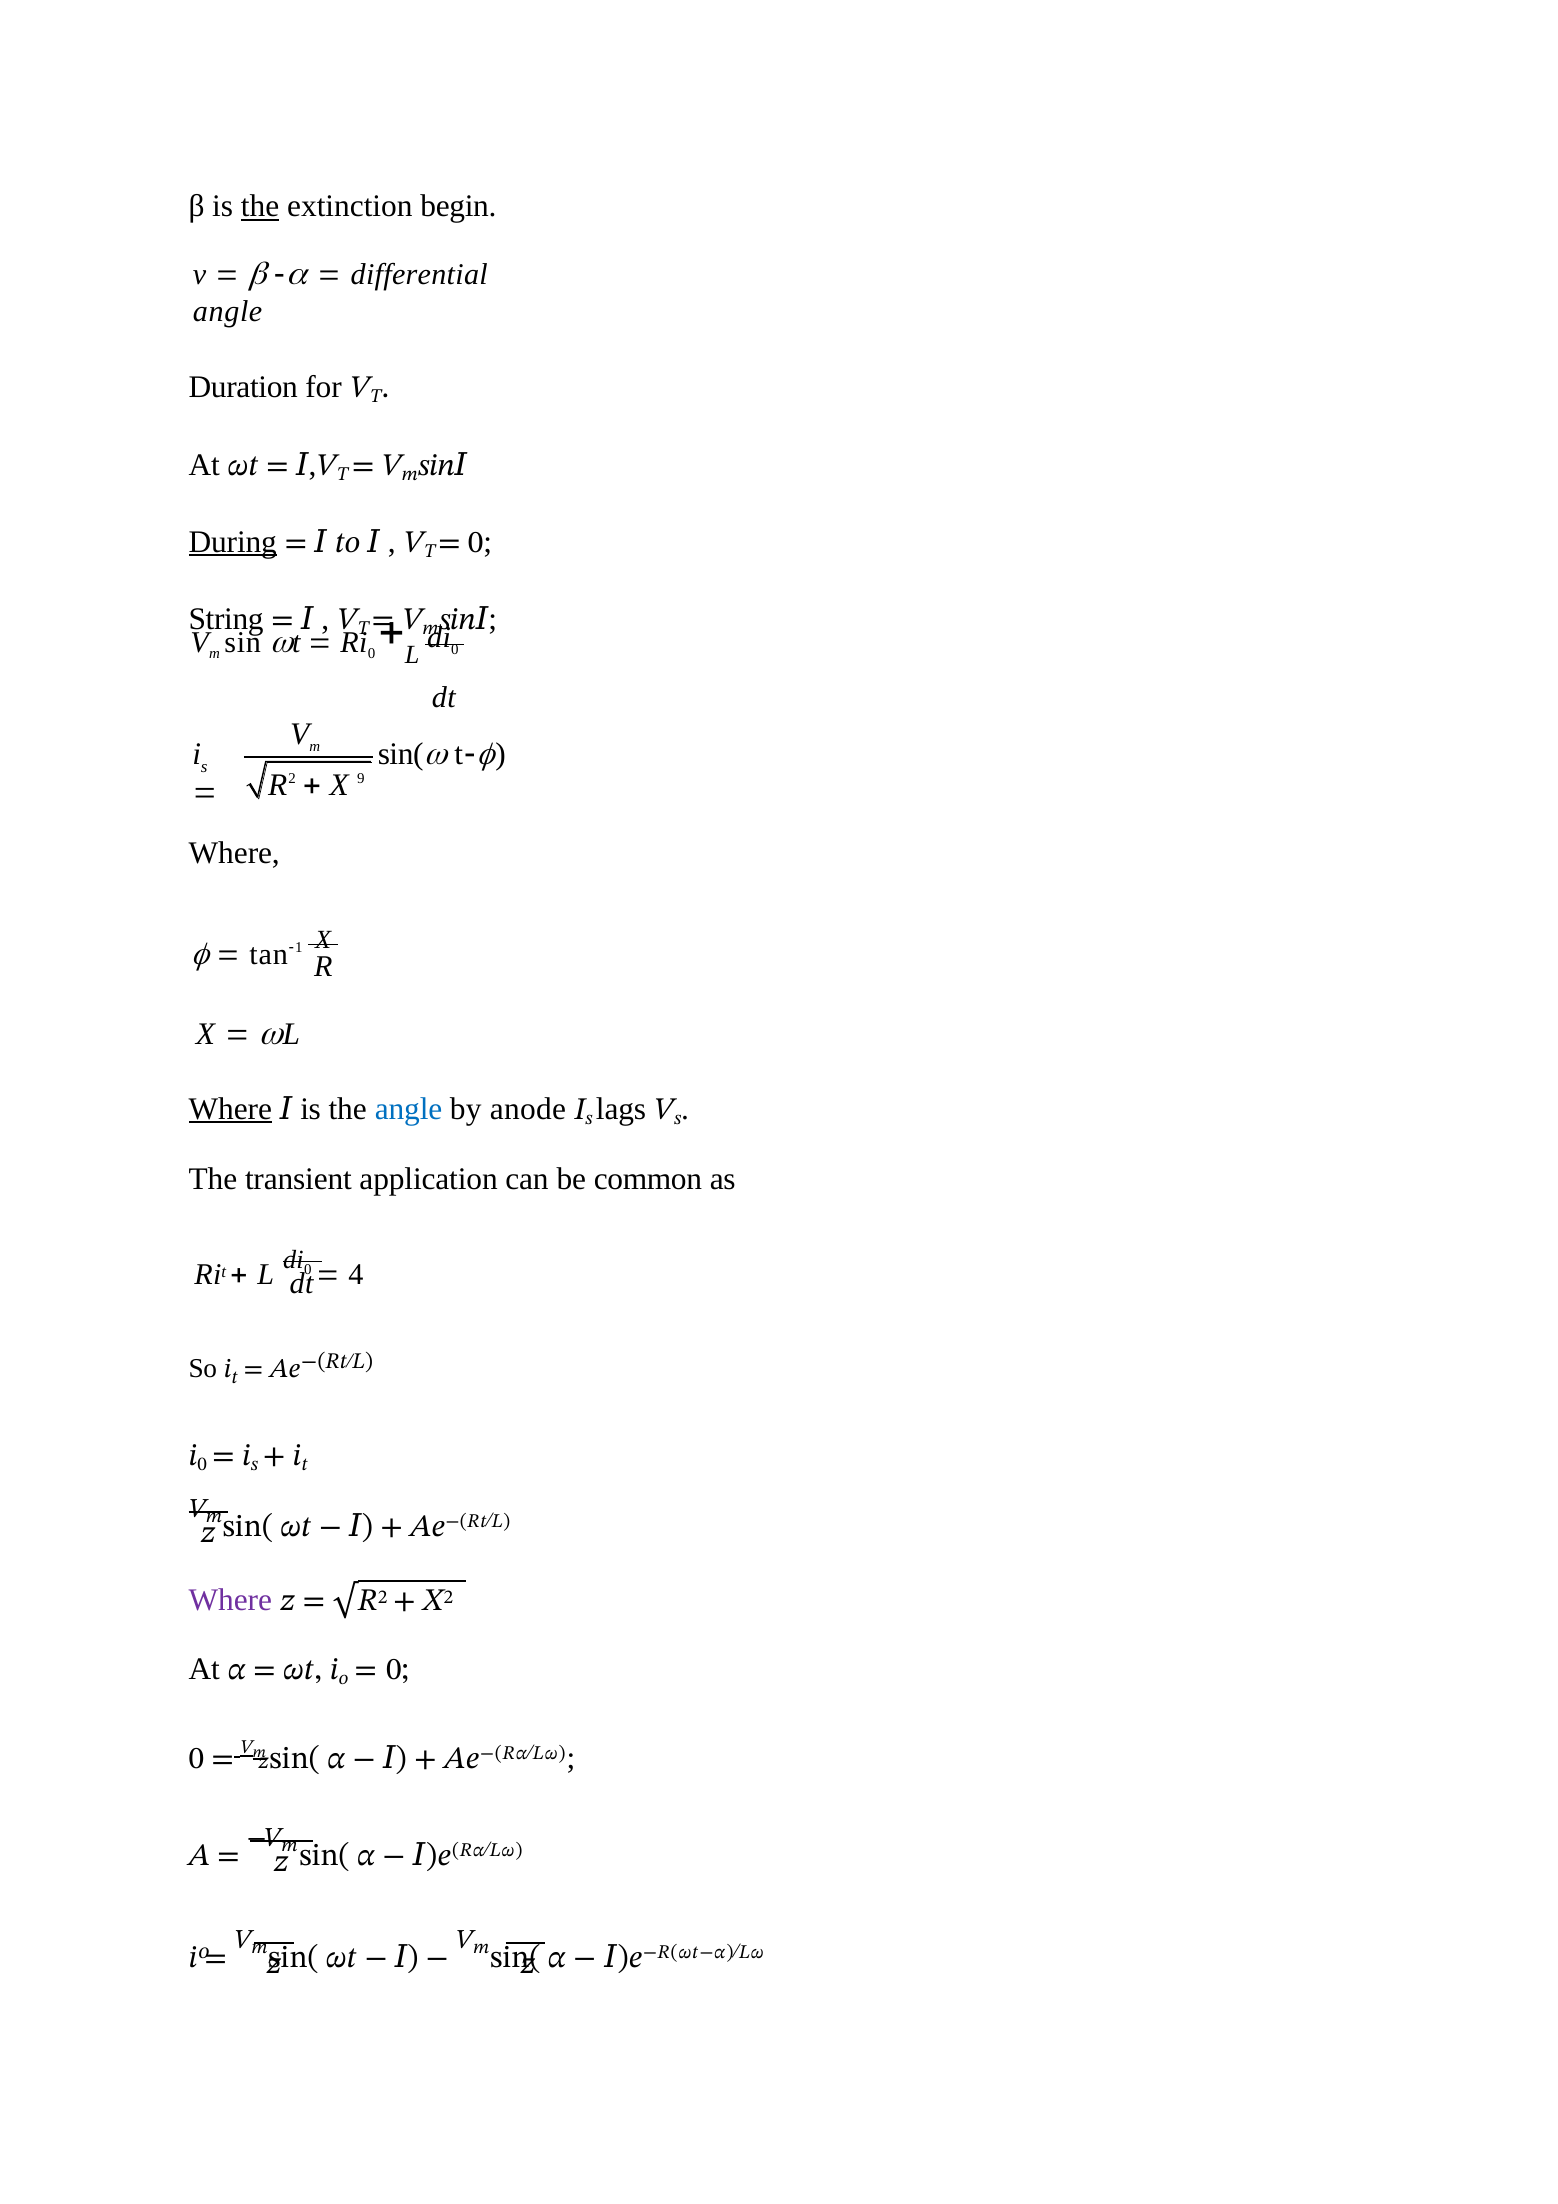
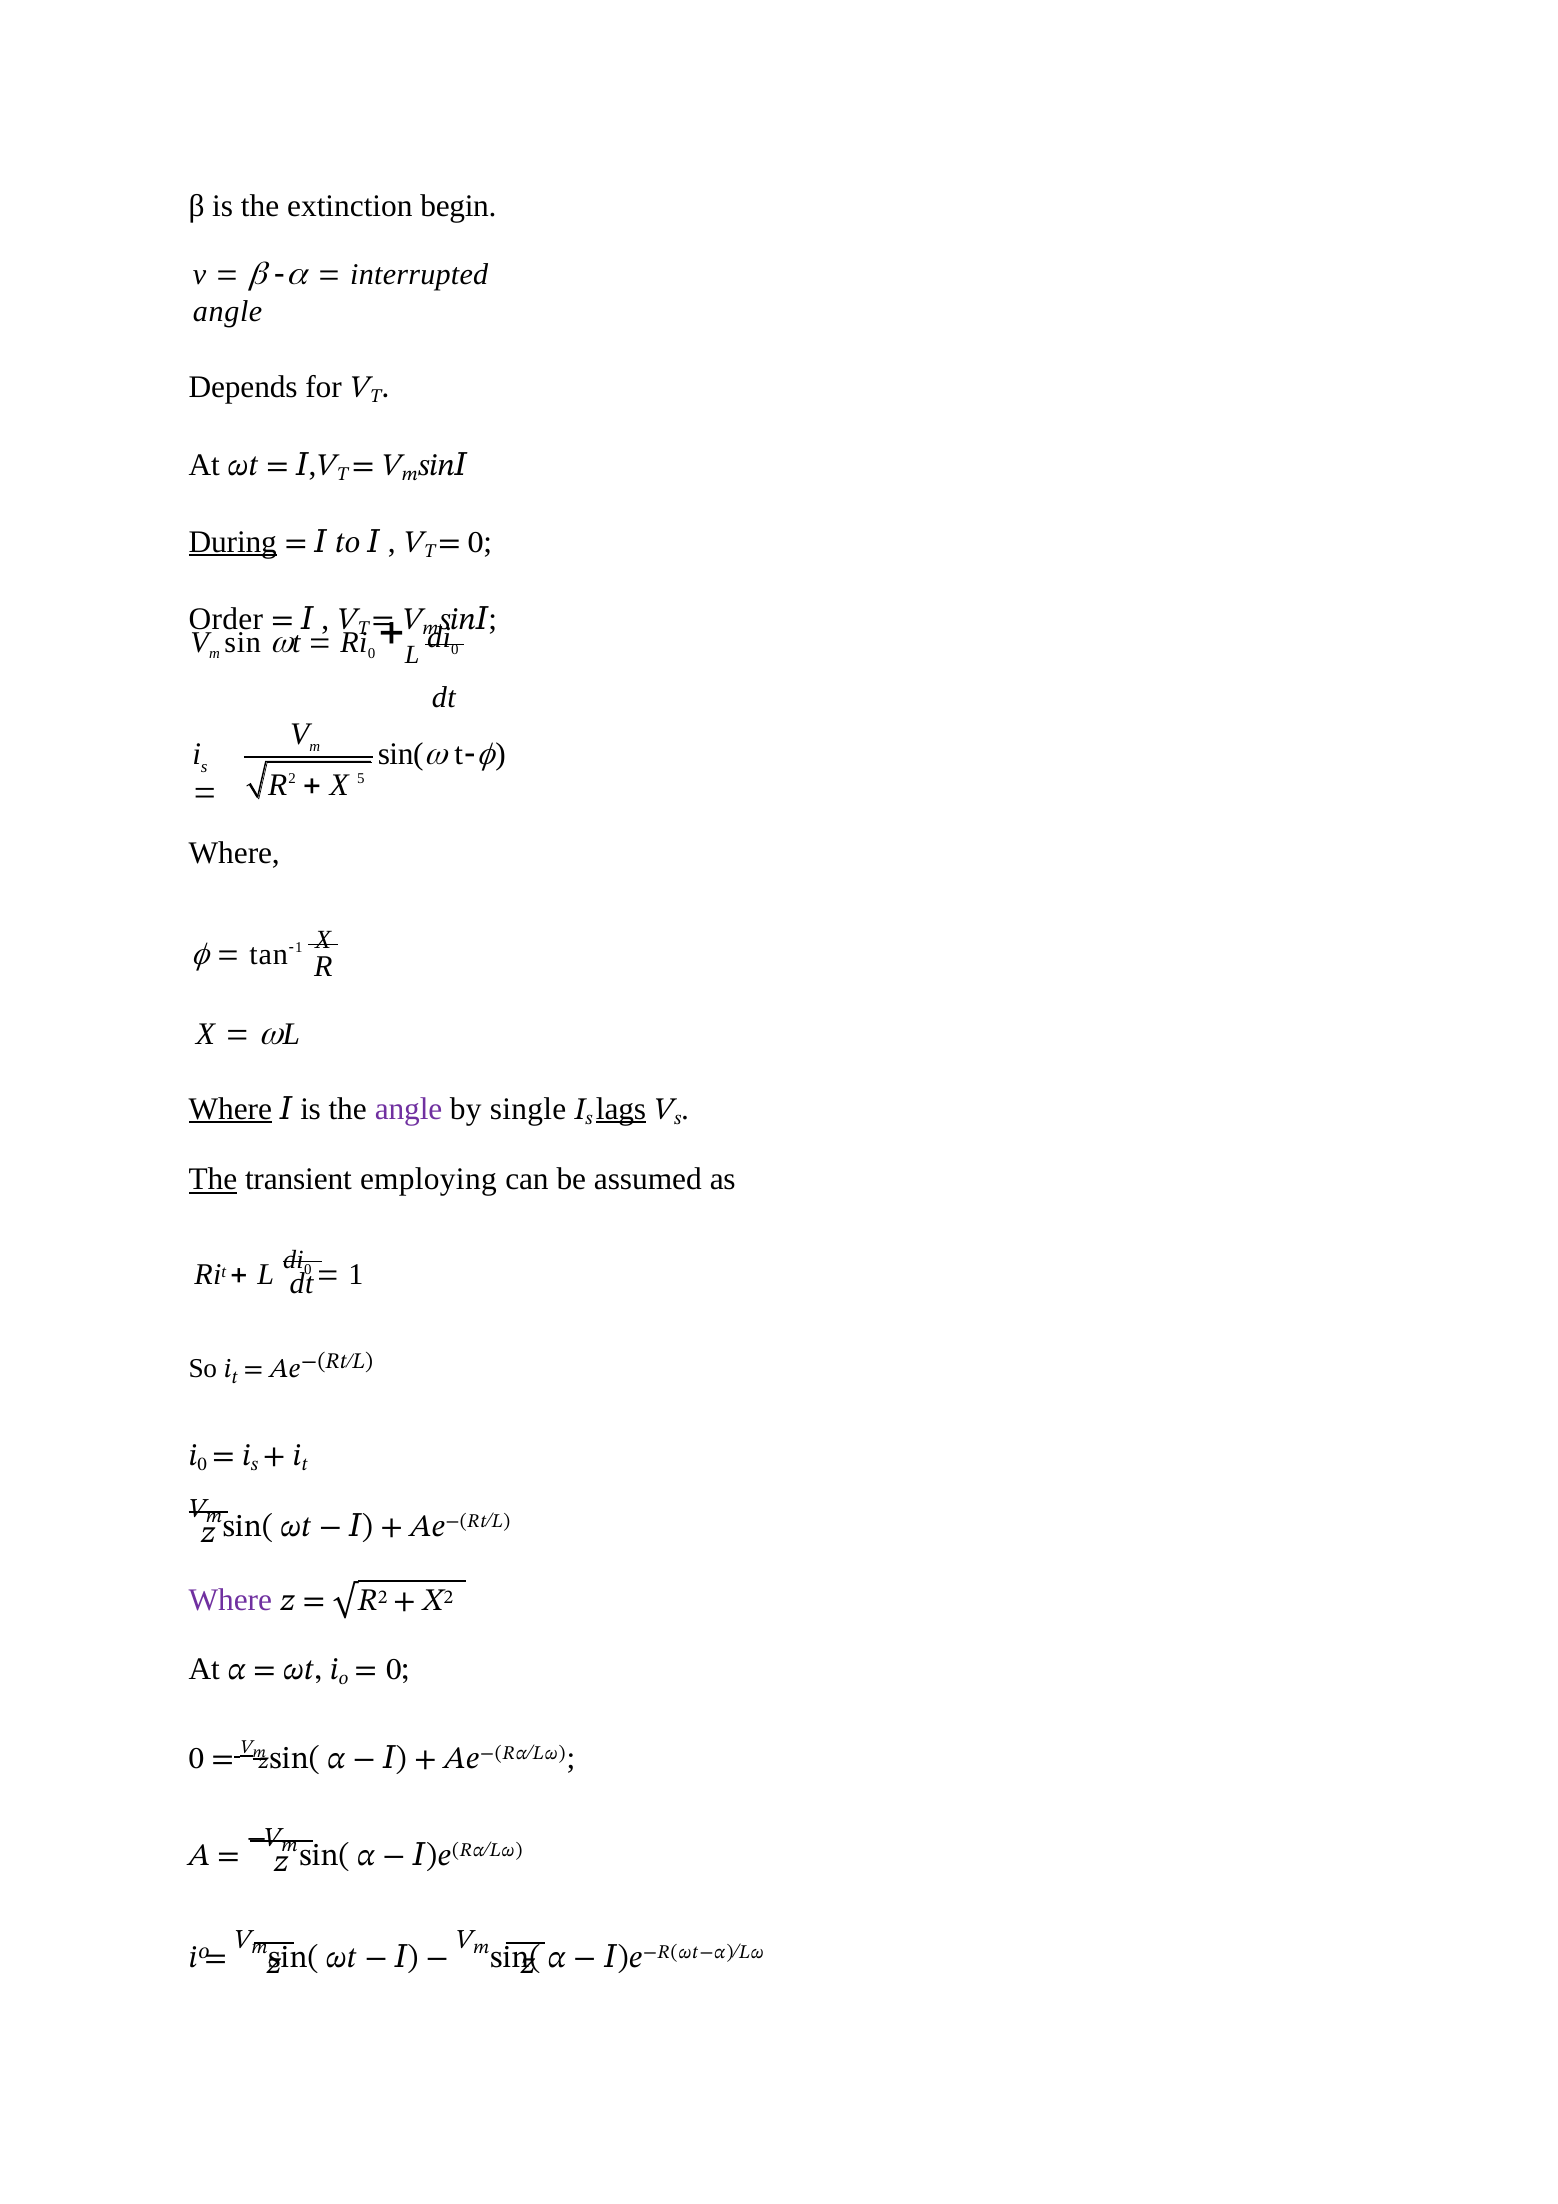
the at (260, 207) underline: present -> none
differential: differential -> interrupted
Duration: Duration -> Depends
String: String -> Order
9: 9 -> 5
angle at (409, 1109) colour: blue -> purple
anode: anode -> single
lags underline: none -> present
The at (213, 1180) underline: none -> present
application: application -> employing
common: common -> assumed
4: 4 -> 1
